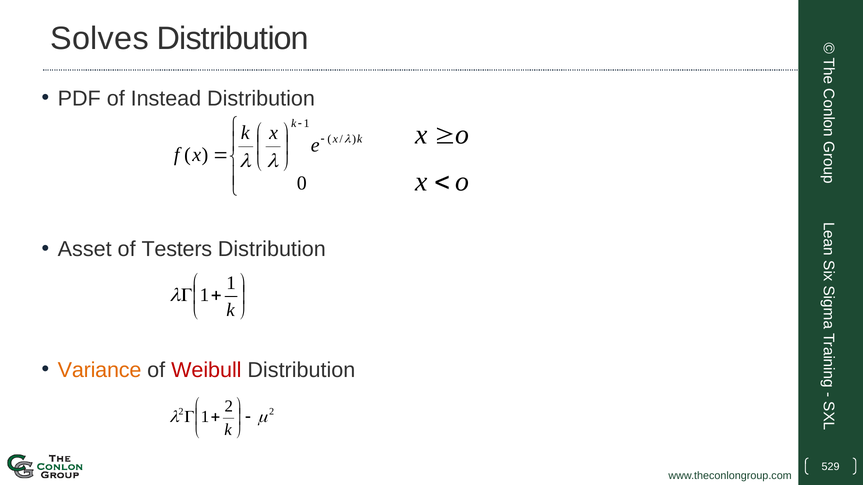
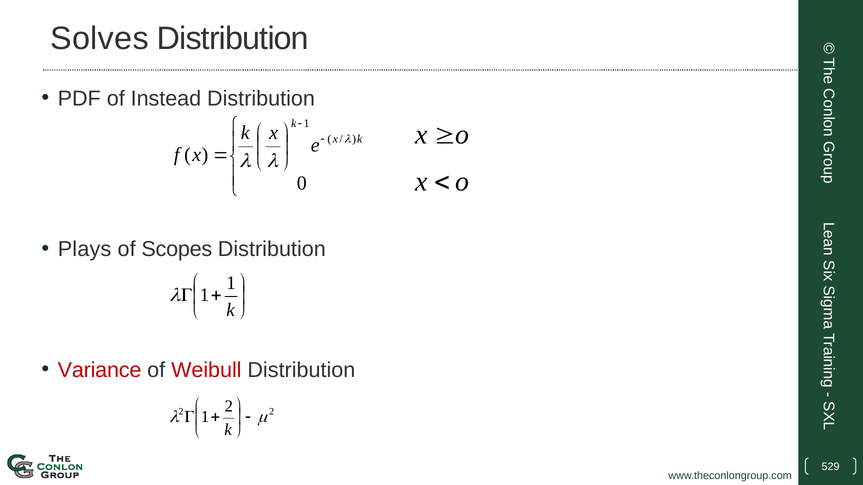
Asset: Asset -> Plays
Testers: Testers -> Scopes
Variance colour: orange -> red
